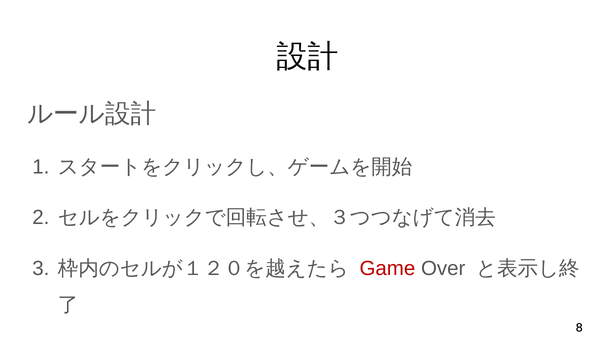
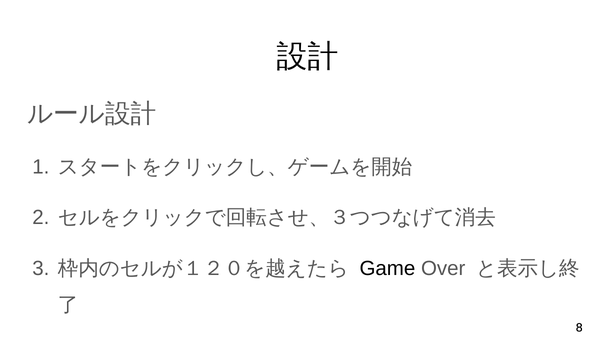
Game colour: red -> black
